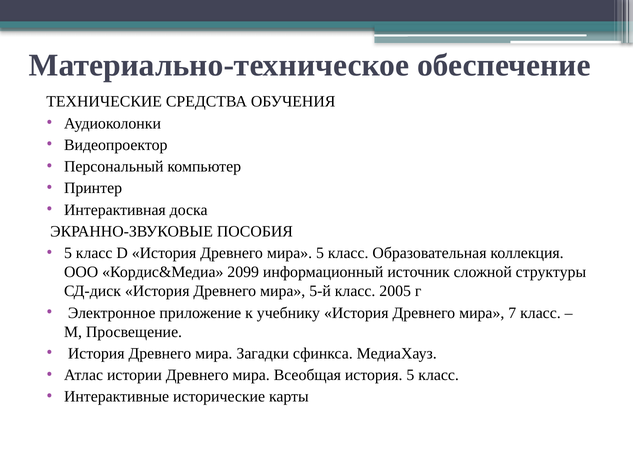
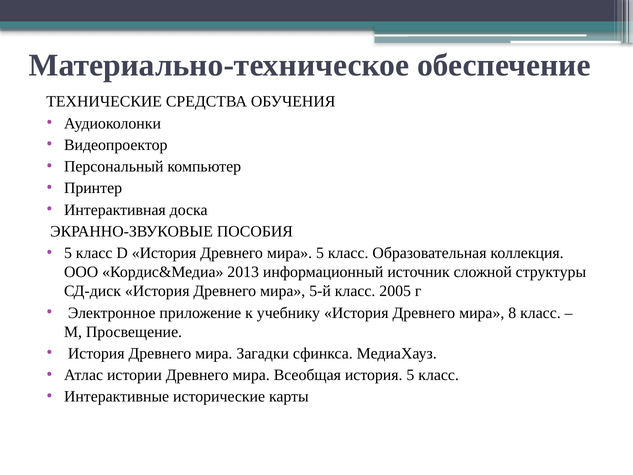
2099: 2099 -> 2013
7: 7 -> 8
